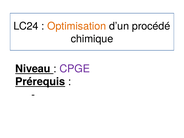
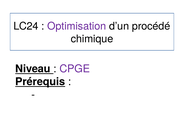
Optimisation colour: orange -> purple
